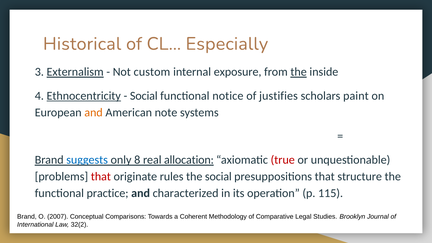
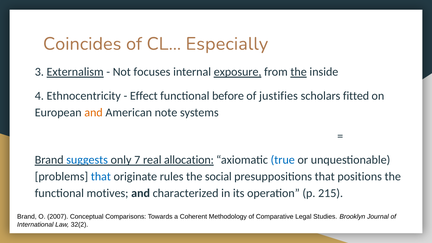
Historical: Historical -> Coincides
custom: custom -> focuses
exposure underline: none -> present
Ethnocentricity underline: present -> none
Social at (144, 96): Social -> Effect
notice: notice -> before
paint: paint -> fitted
8: 8 -> 7
true colour: red -> blue
that at (101, 177) colour: red -> blue
structure: structure -> positions
practice: practice -> motives
115: 115 -> 215
